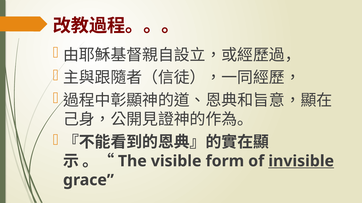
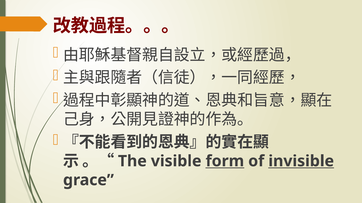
form underline: none -> present
